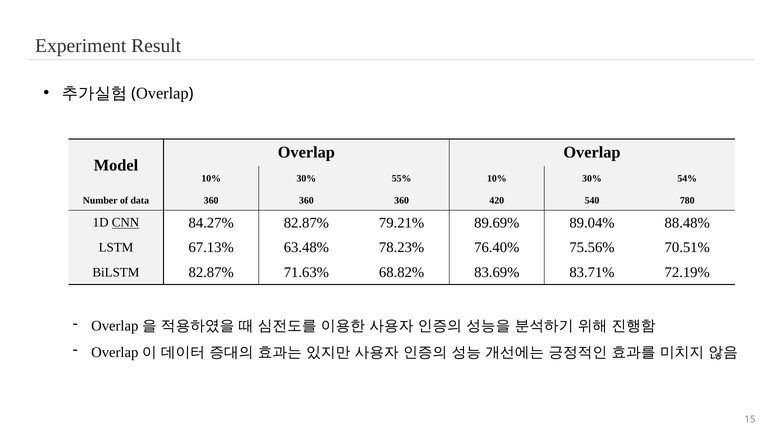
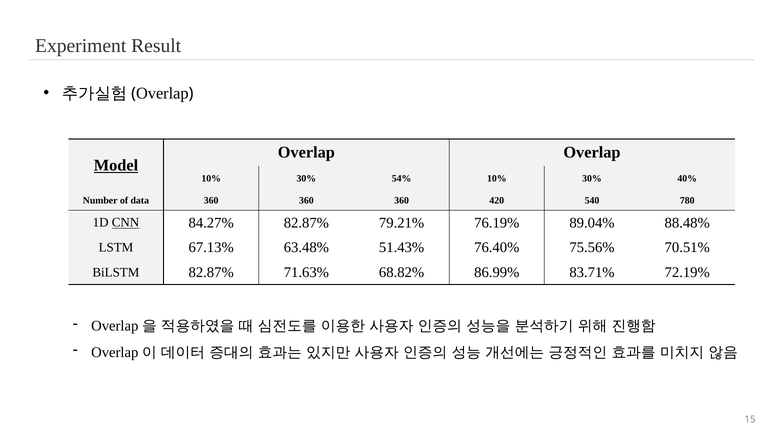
Model underline: none -> present
55%: 55% -> 54%
54%: 54% -> 40%
89.69%: 89.69% -> 76.19%
78.23%: 78.23% -> 51.43%
83.69%: 83.69% -> 86.99%
